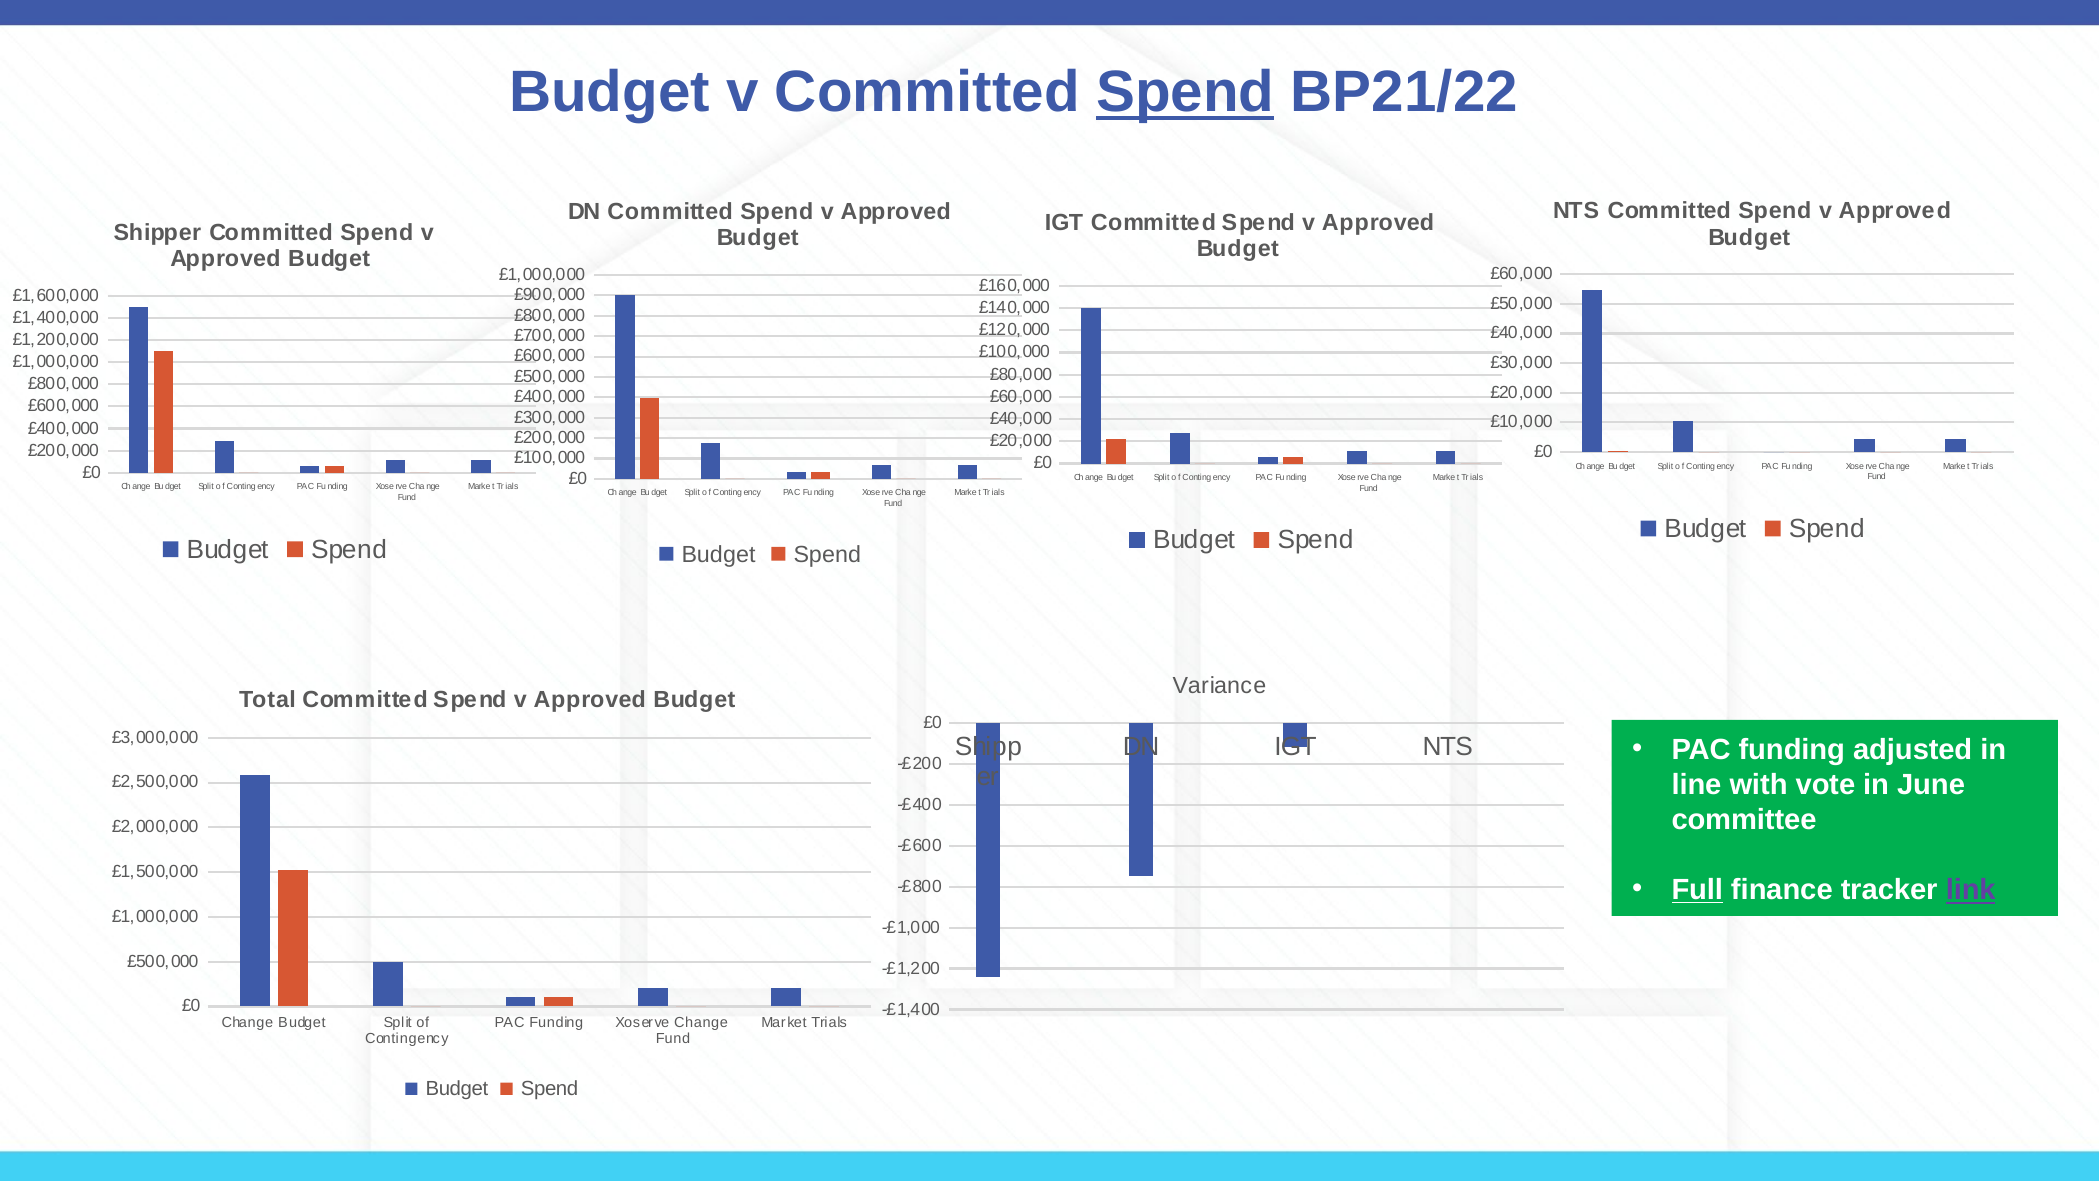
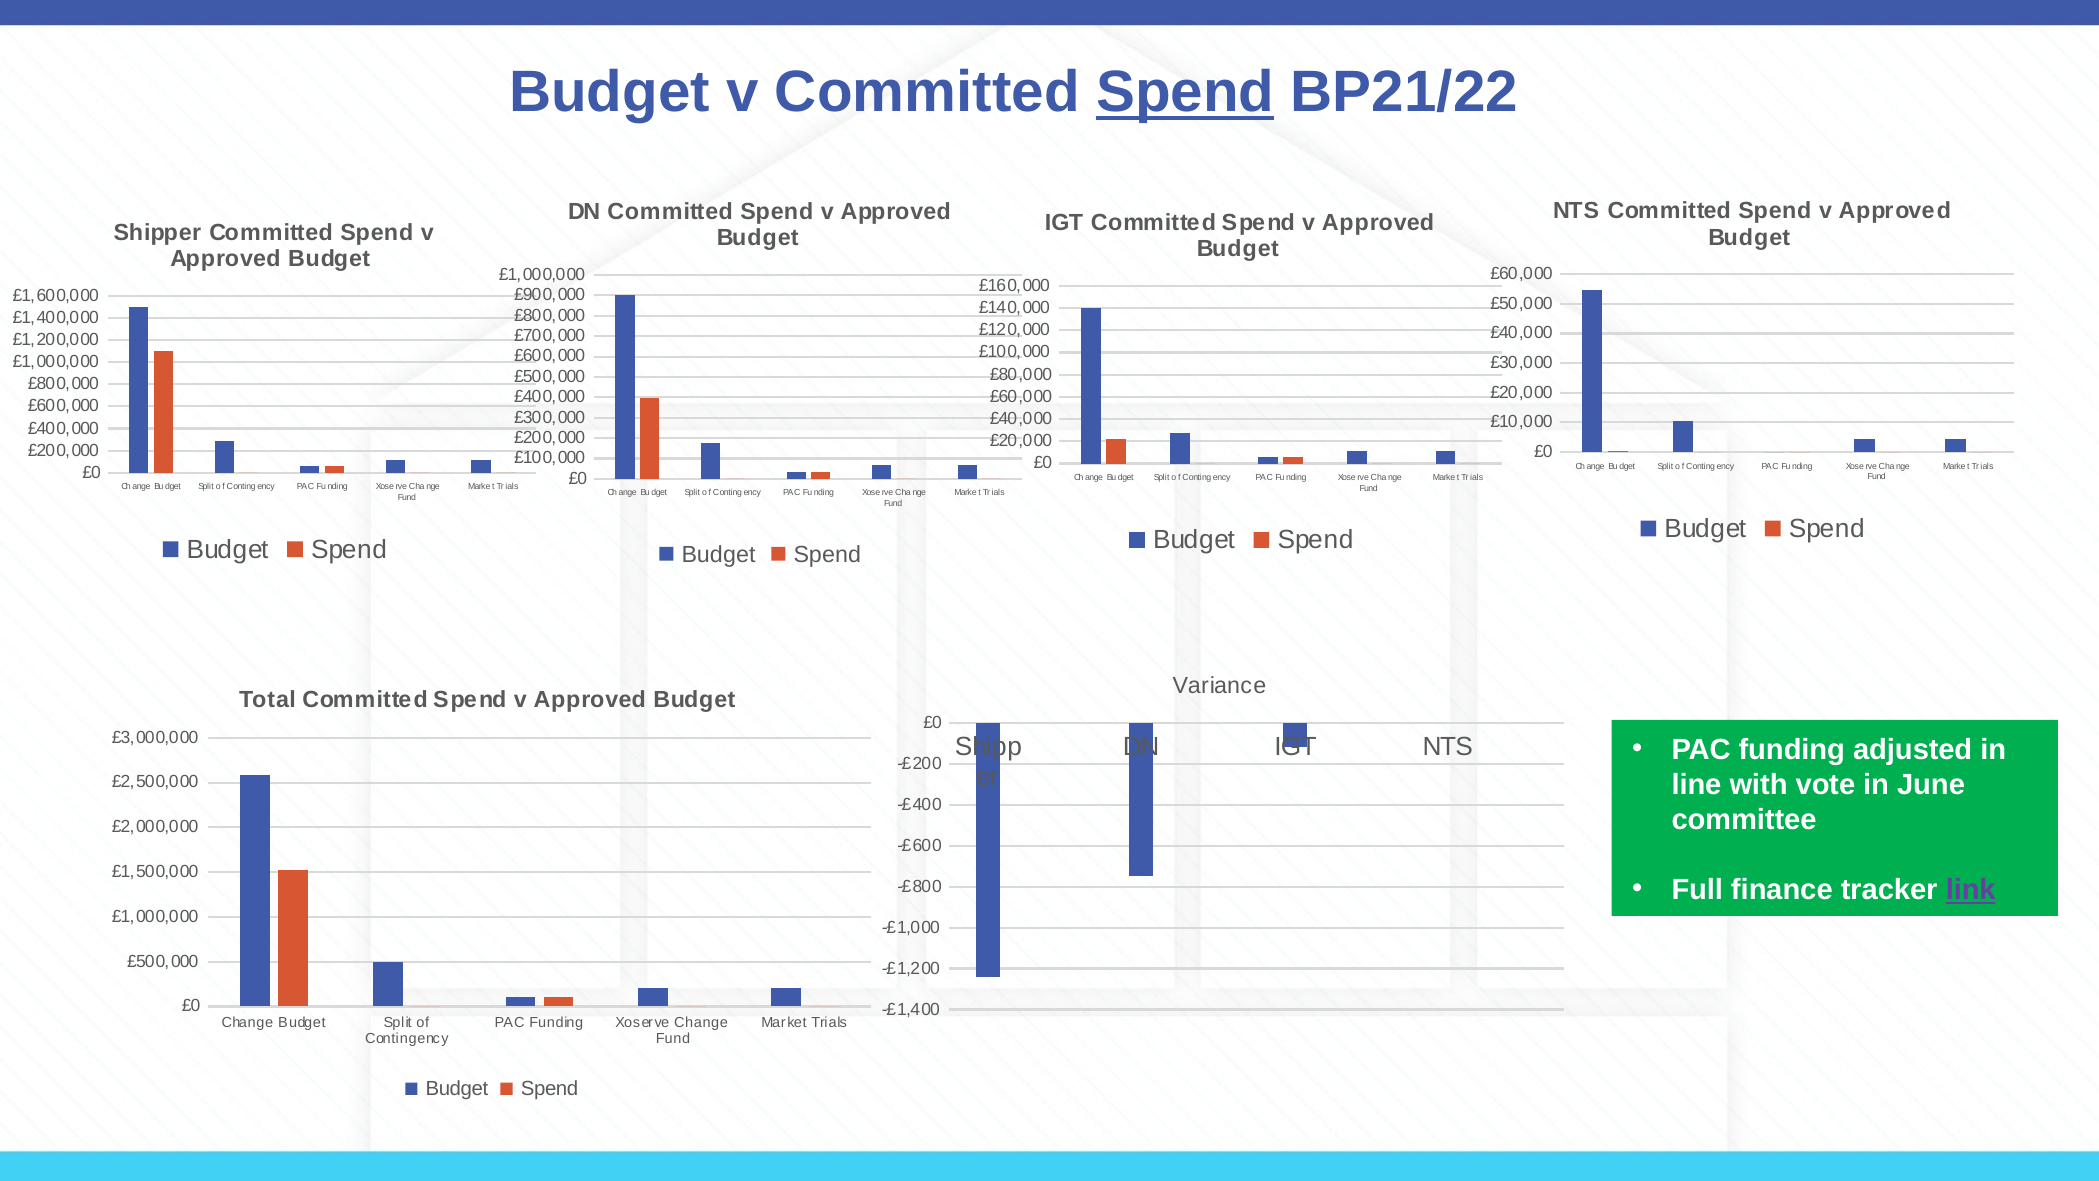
Full underline: present -> none
